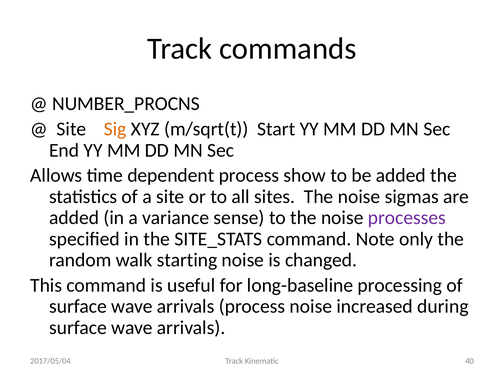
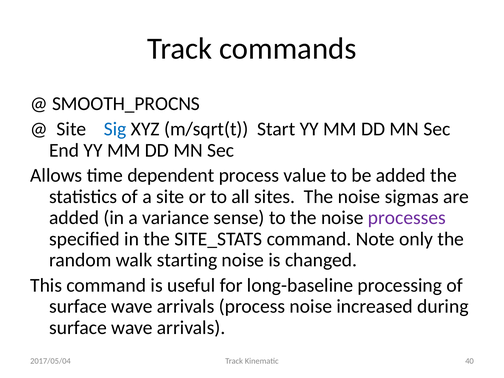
NUMBER_PROCNS: NUMBER_PROCNS -> SMOOTH_PROCNS
Sig colour: orange -> blue
show: show -> value
